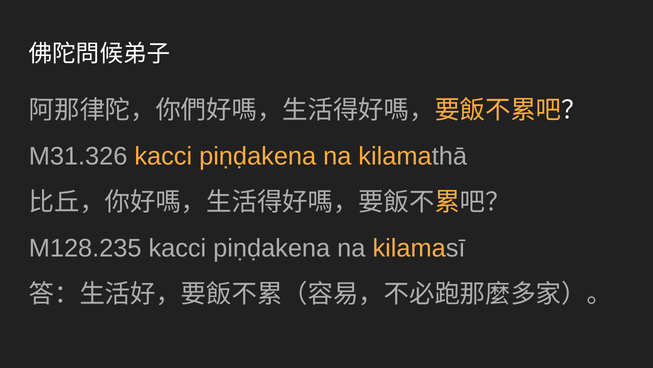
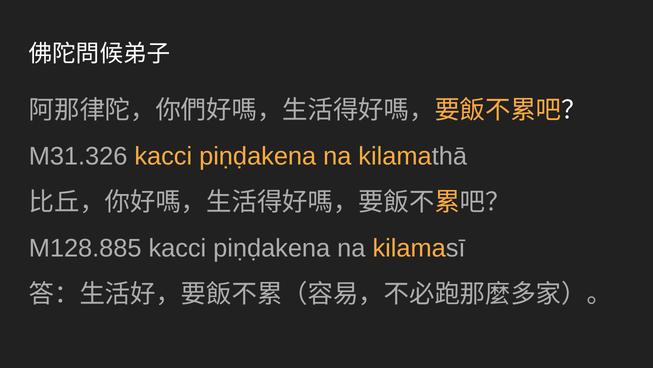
M128.235: M128.235 -> M128.885
